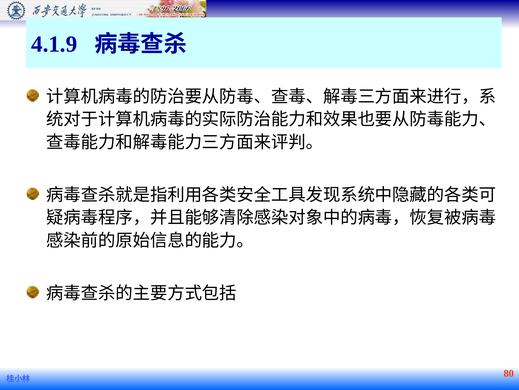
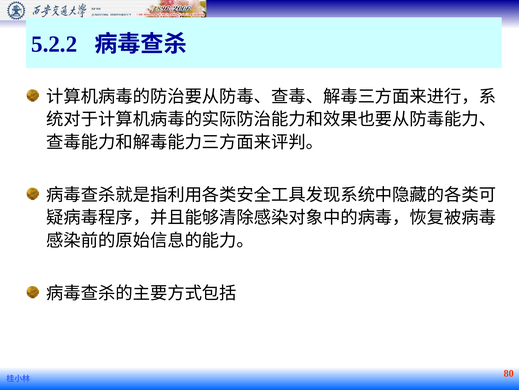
4.1.9: 4.1.9 -> 5.2.2
